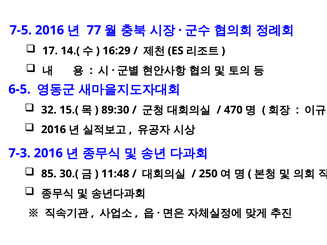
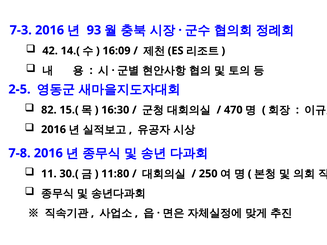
7-5: 7-5 -> 7-3
77: 77 -> 93
17: 17 -> 42
16:29: 16:29 -> 16:09
6-5: 6-5 -> 2-5
32: 32 -> 82
89:30: 89:30 -> 16:30
7-3: 7-3 -> 7-8
85: 85 -> 11
11:48: 11:48 -> 11:80
